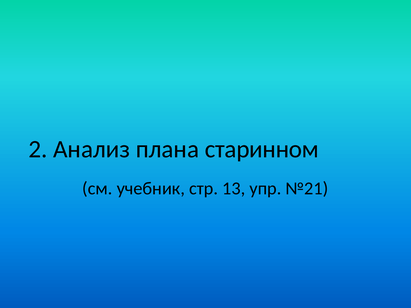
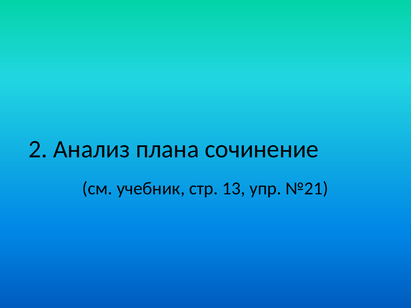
старинном: старинном -> сочинение
